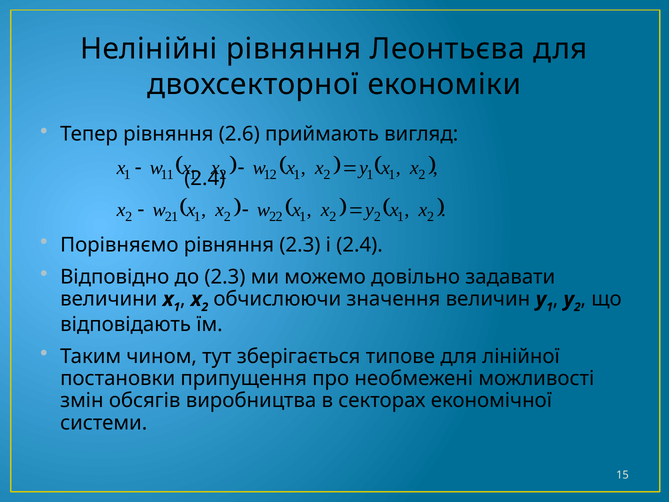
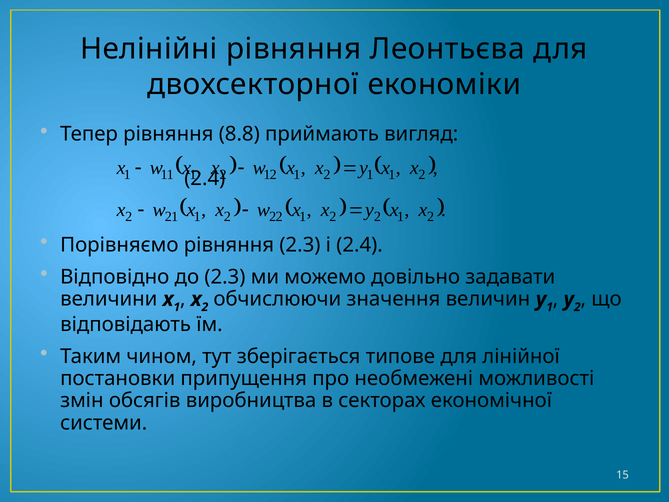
2.6: 2.6 -> 8.8
